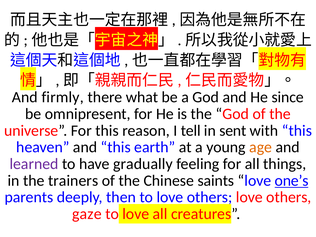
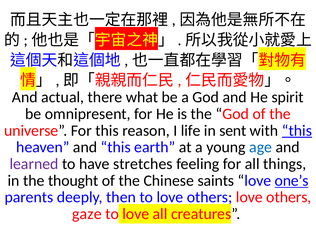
firmly: firmly -> actual
since: since -> spirit
tell: tell -> life
this at (297, 131) underline: none -> present
age colour: orange -> blue
gradually: gradually -> stretches
trainers: trainers -> thought
